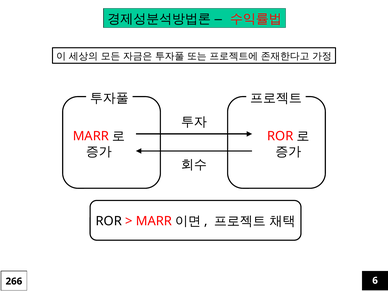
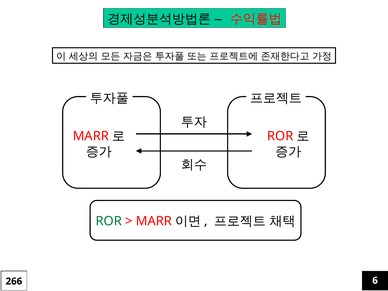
ROR at (109, 221) colour: black -> green
